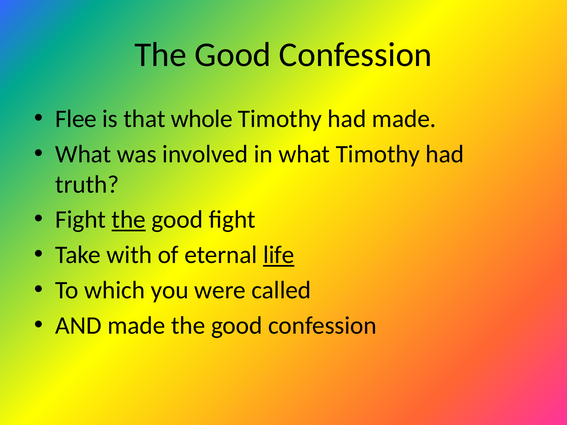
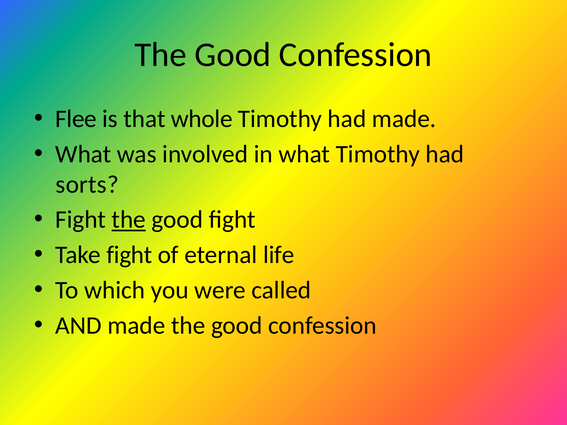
truth: truth -> sorts
Take with: with -> fight
life underline: present -> none
